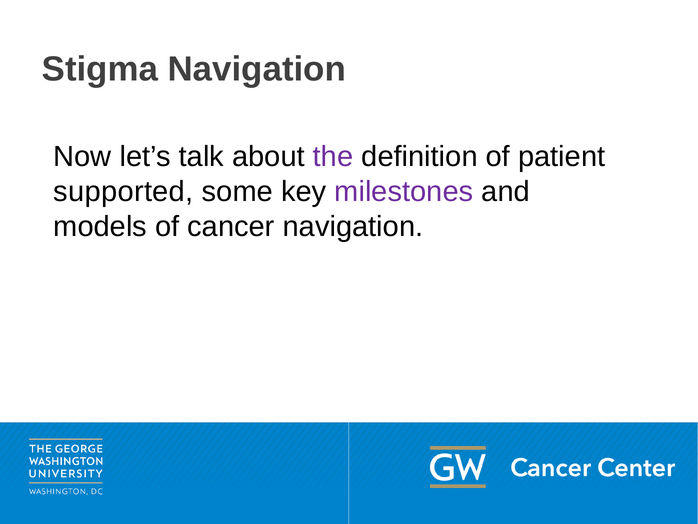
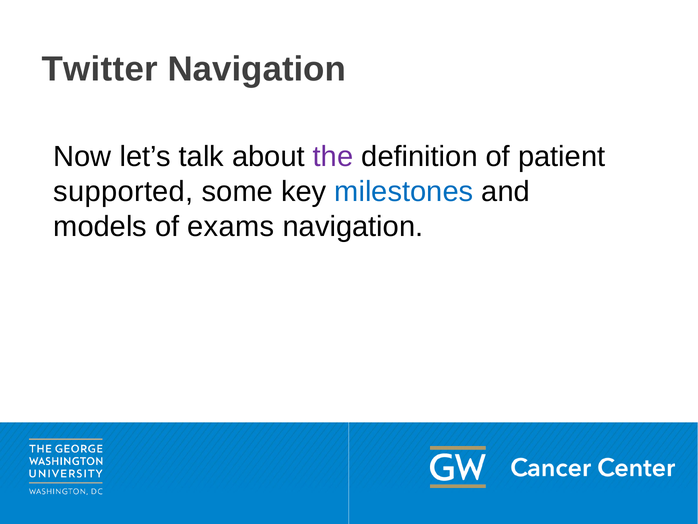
Stigma: Stigma -> Twitter
milestones colour: purple -> blue
cancer: cancer -> exams
